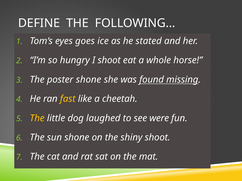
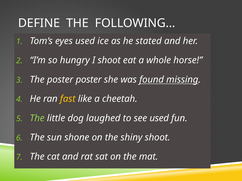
eyes goes: goes -> used
poster shone: shone -> poster
The at (37, 118) colour: yellow -> light green
see were: were -> used
